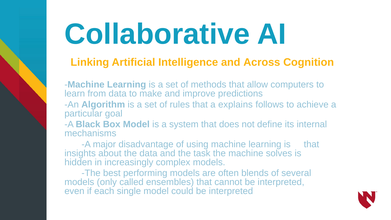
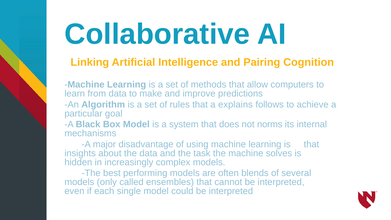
Across: Across -> Pairing
define: define -> norms
